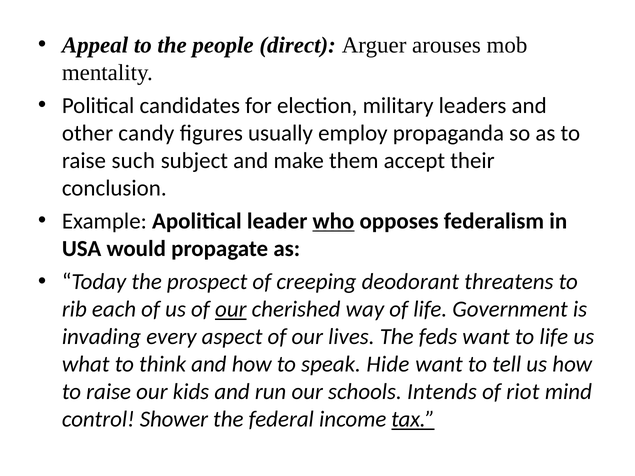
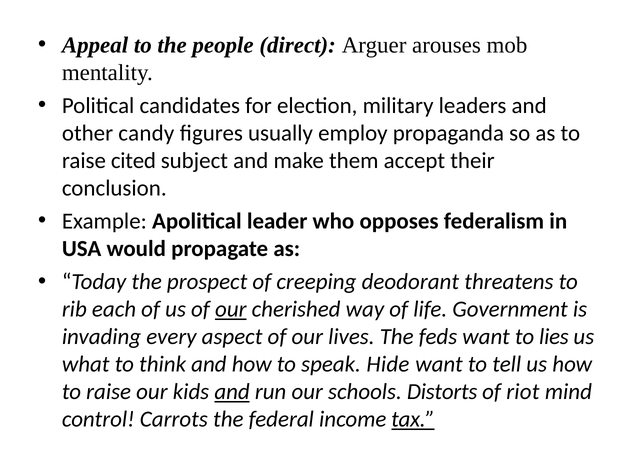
such: such -> cited
who underline: present -> none
to life: life -> lies
and at (232, 392) underline: none -> present
Intends: Intends -> Distorts
Shower: Shower -> Carrots
